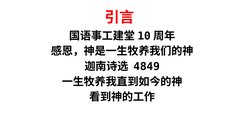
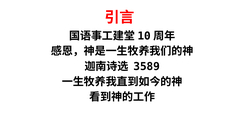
4849: 4849 -> 3589
